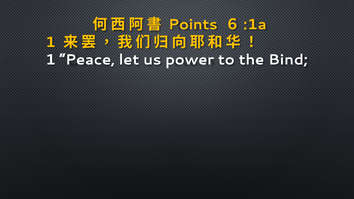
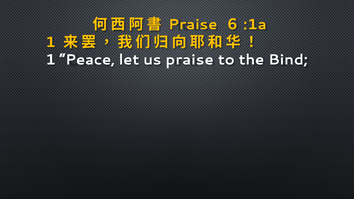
Points at (193, 25): Points -> Praise
us power: power -> praise
